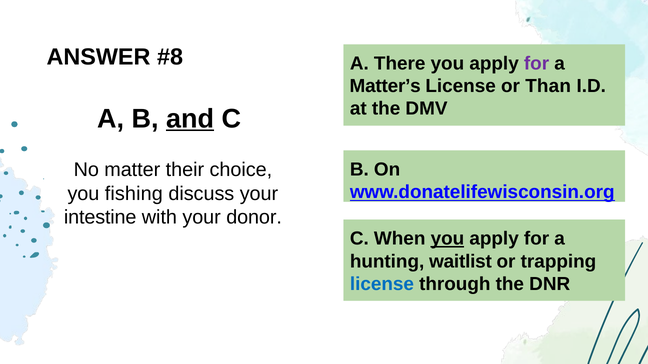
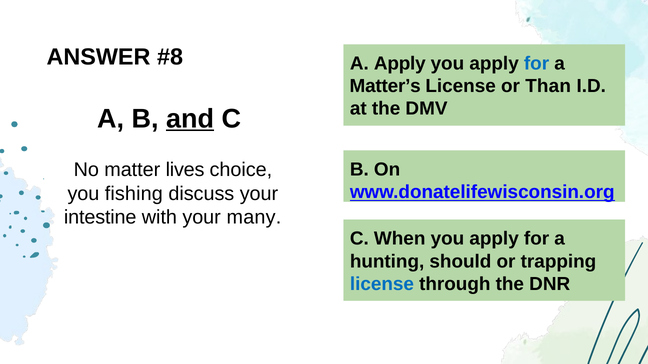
A There: There -> Apply
for at (537, 64) colour: purple -> blue
their: their -> lives
donor: donor -> many
you at (447, 239) underline: present -> none
waitlist: waitlist -> should
